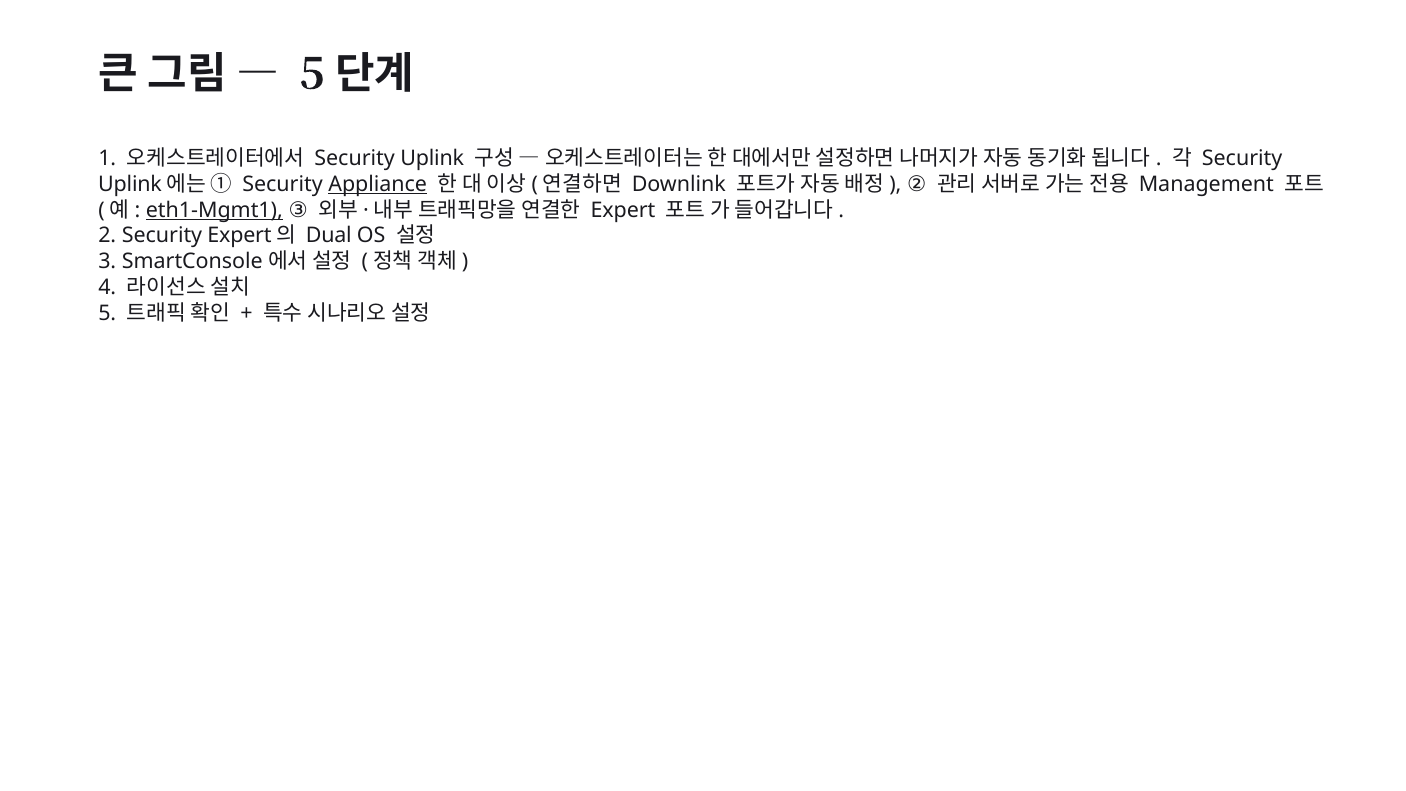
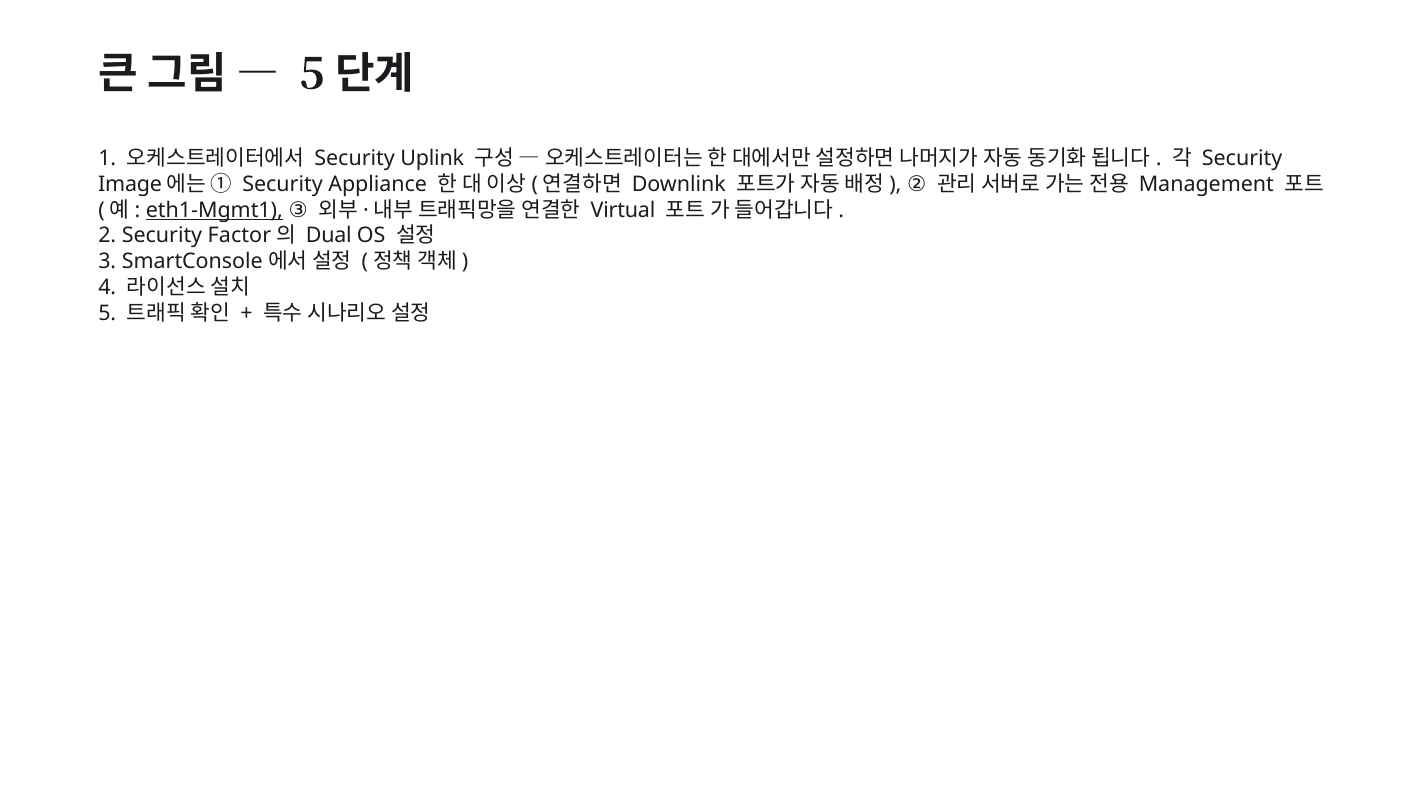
Uplink at (130, 184): Uplink -> Image
Appliance underline: present -> none
Expert at (623, 210): Expert -> Virtual
Security Expert: Expert -> Factor
